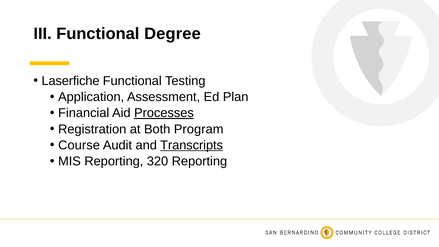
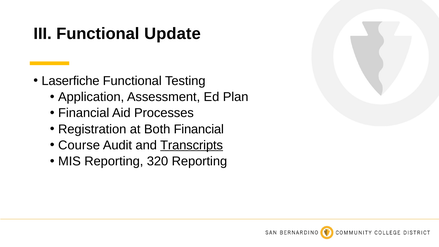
Degree: Degree -> Update
Processes underline: present -> none
Both Program: Program -> Financial
